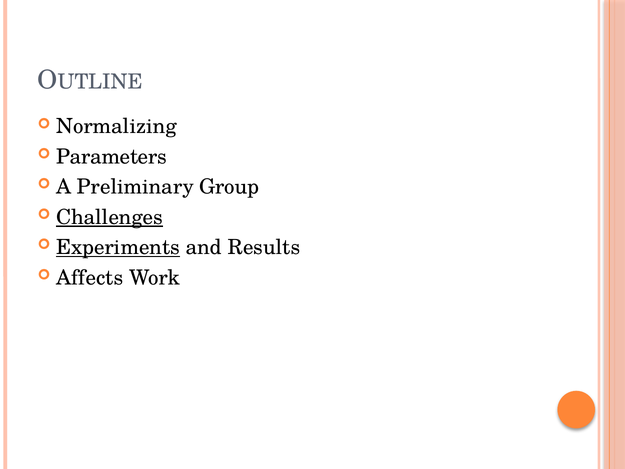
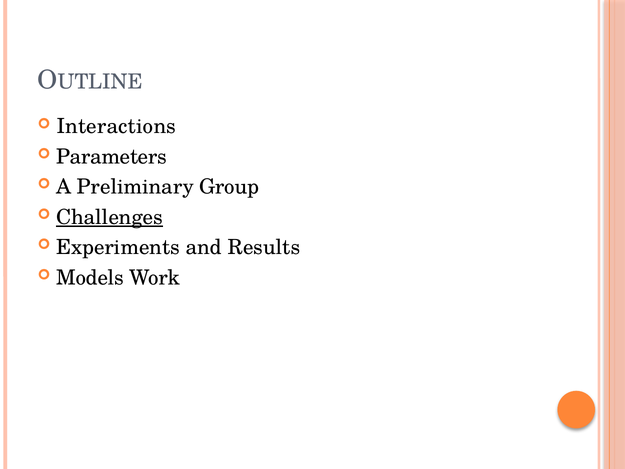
Normalizing: Normalizing -> Interactions
Experiments underline: present -> none
Affects: Affects -> Models
